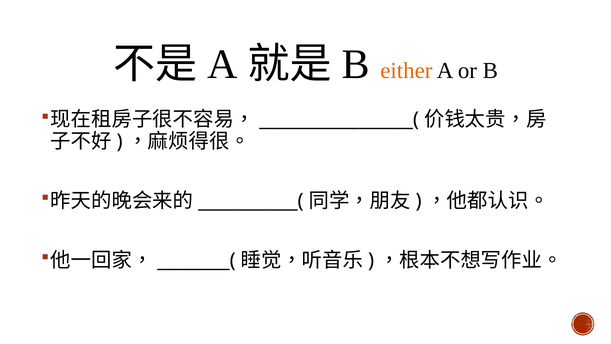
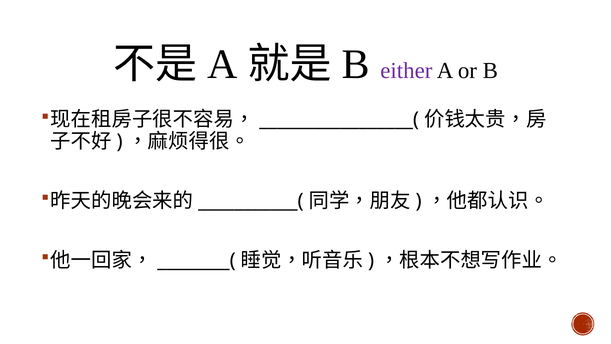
either colour: orange -> purple
